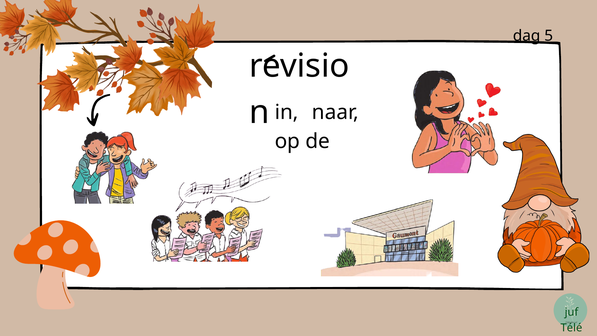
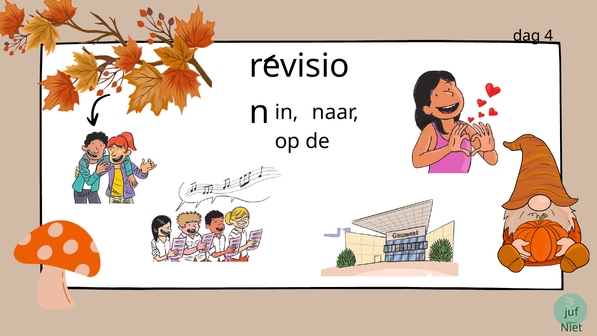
5: 5 -> 4
Télé: Télé -> Niet
